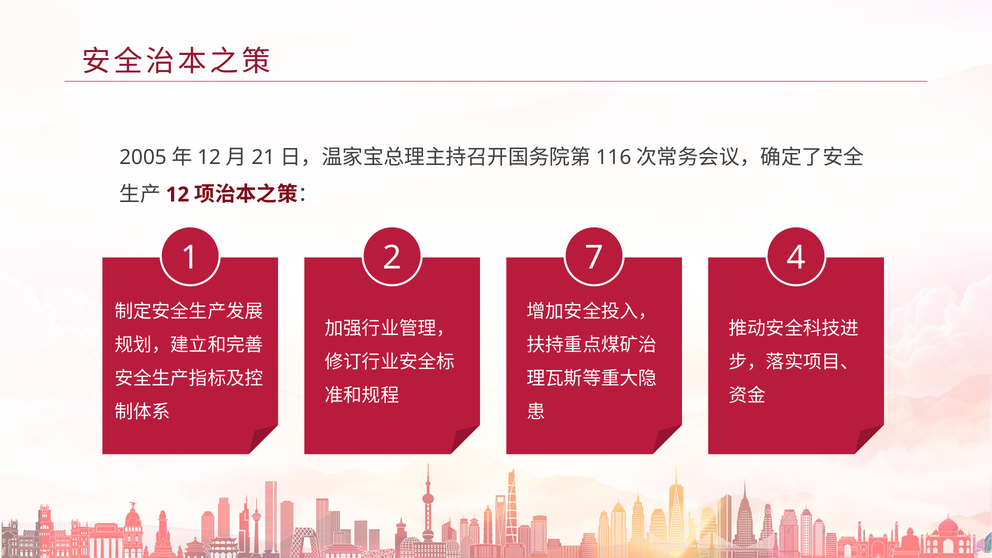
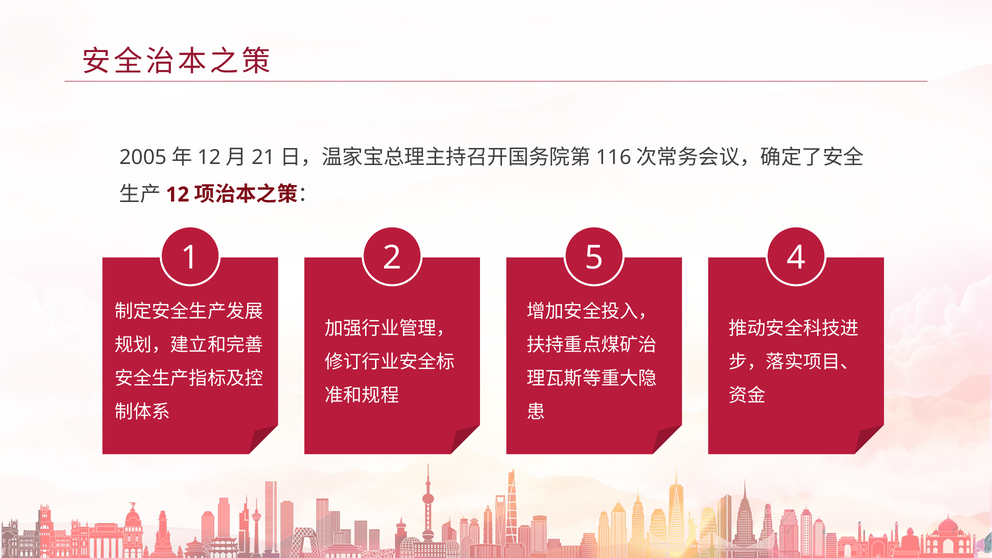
7: 7 -> 5
